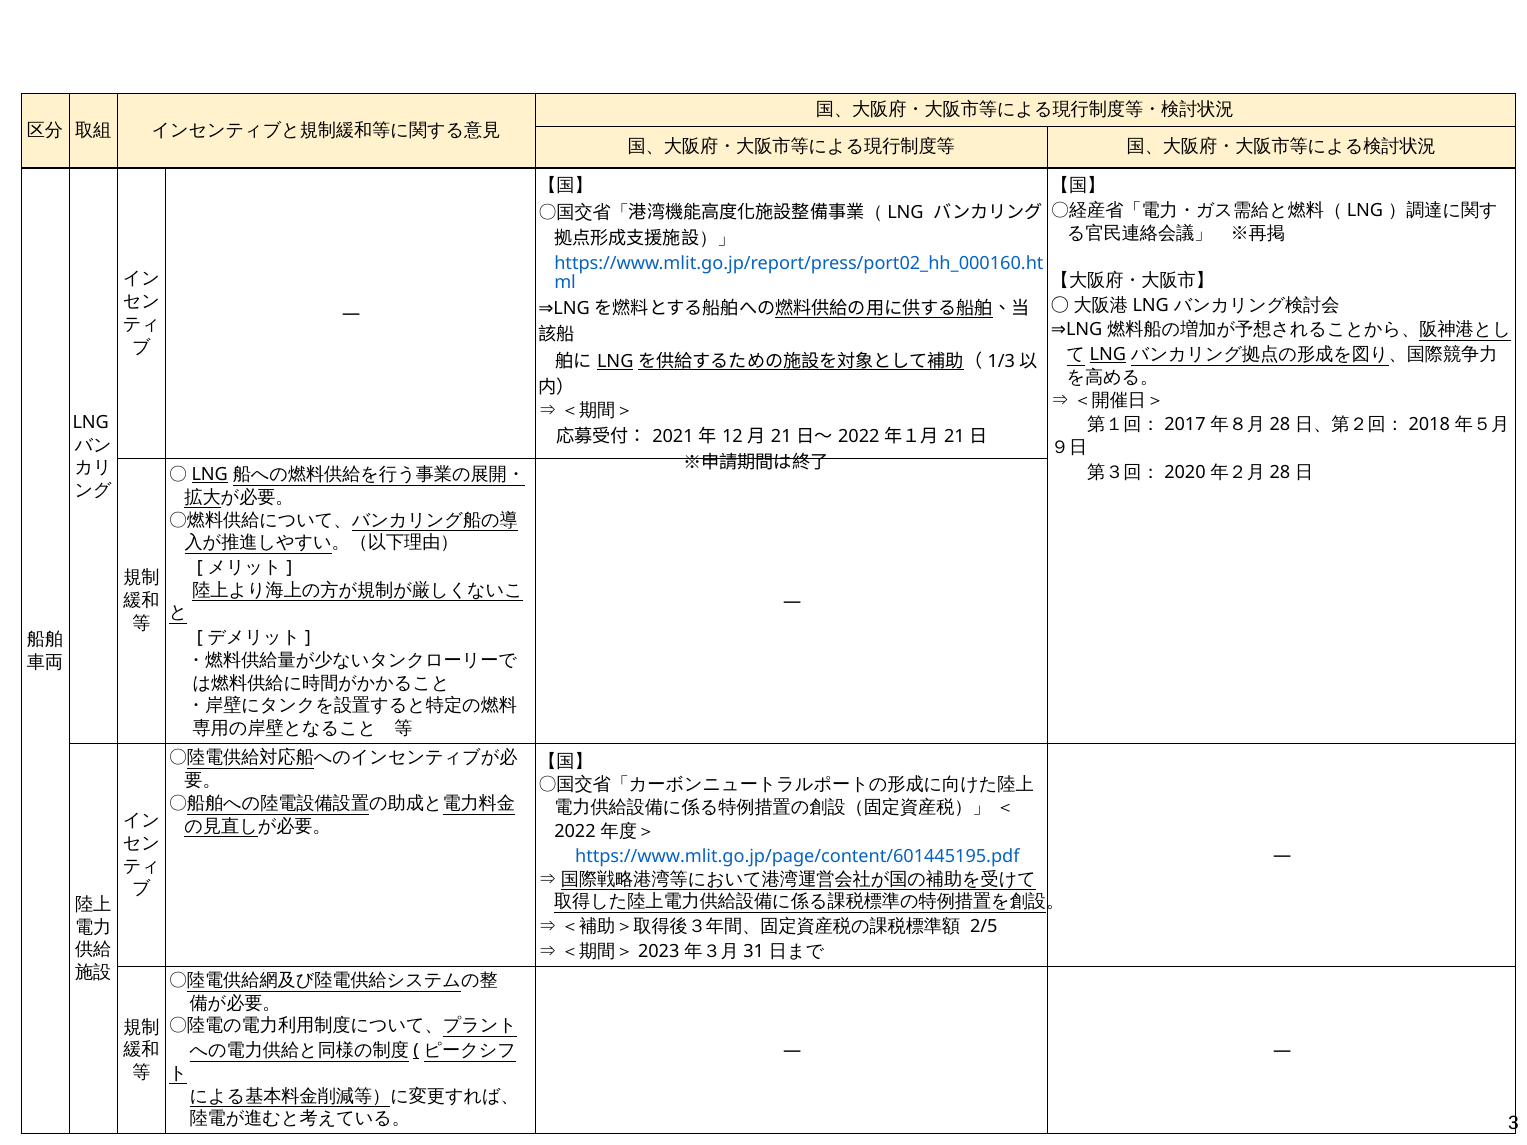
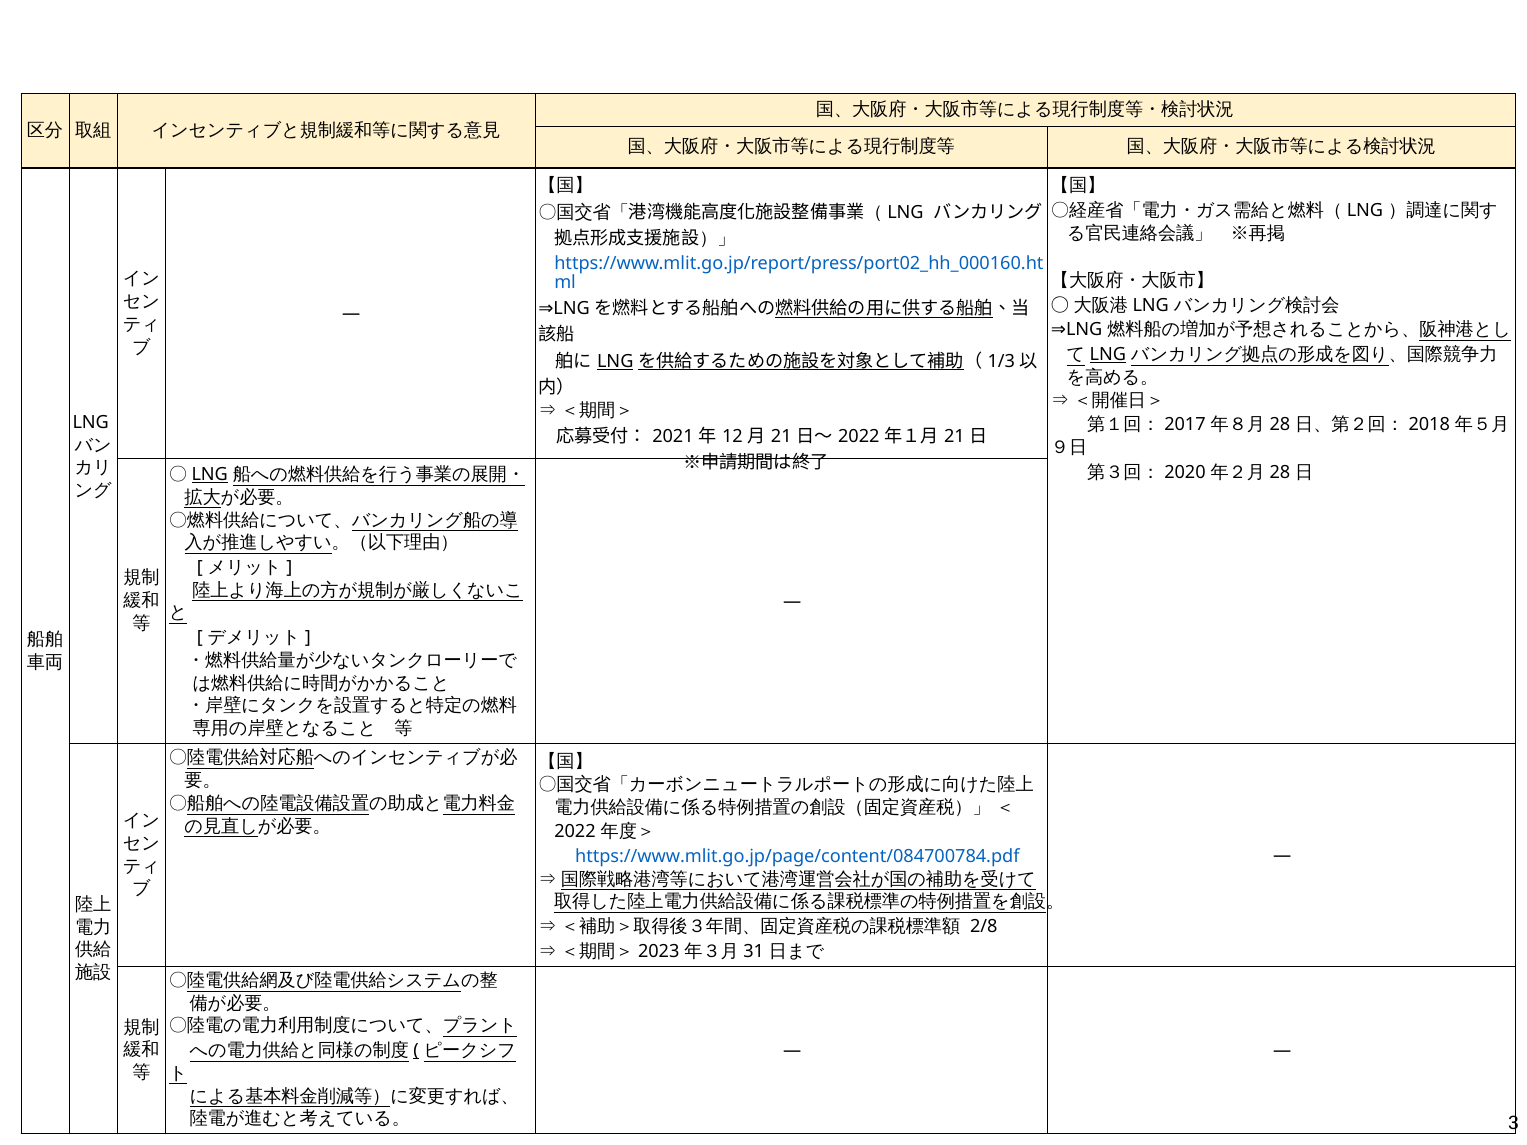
https://www.mlit.go.jp/page/content/601445195.pdf: https://www.mlit.go.jp/page/content/601445195.pdf -> https://www.mlit.go.jp/page/content/084700784.pdf
2/5: 2/5 -> 2/8
